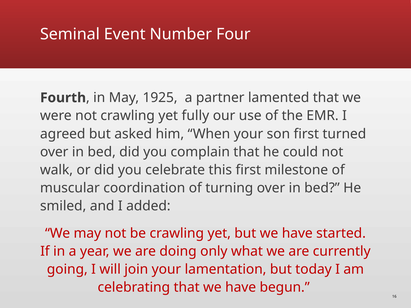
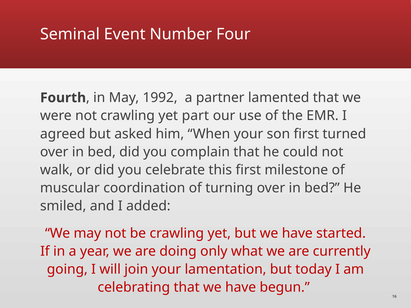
1925: 1925 -> 1992
fully: fully -> part
